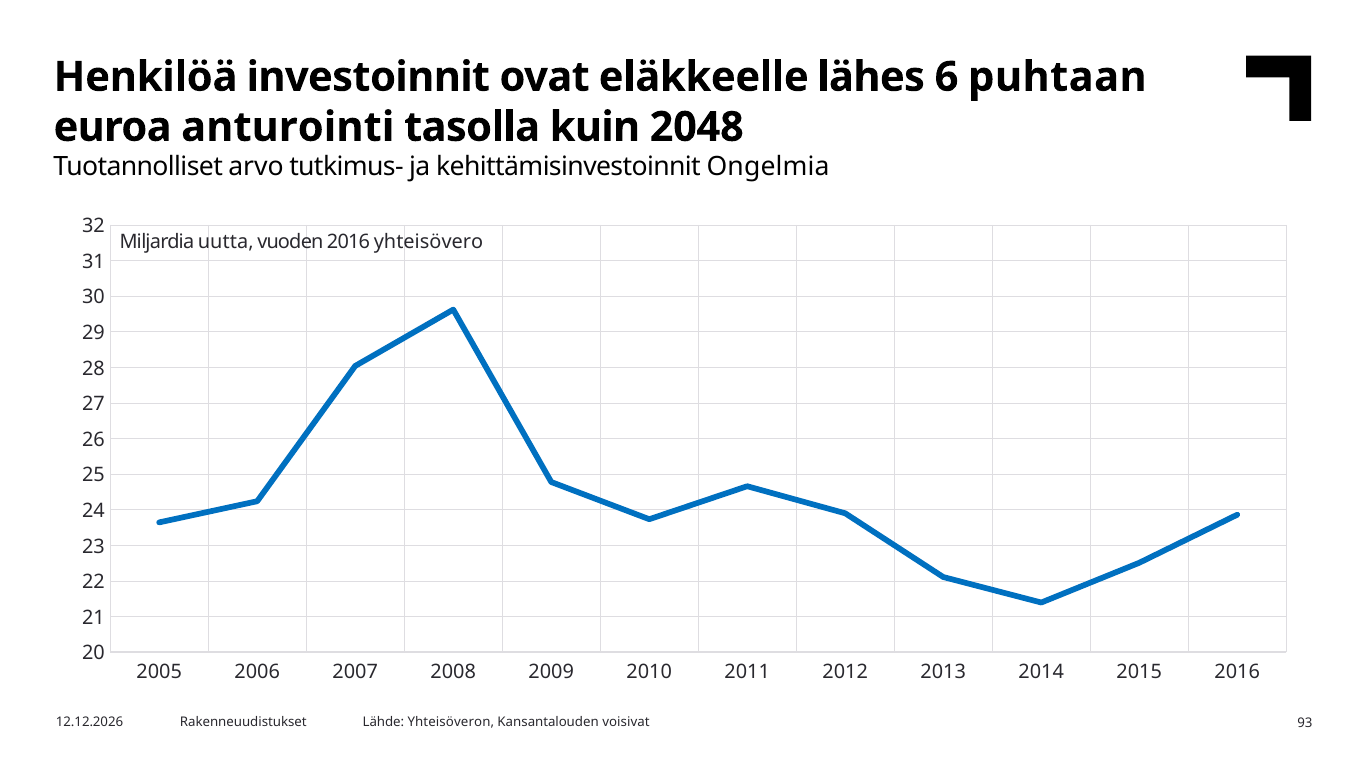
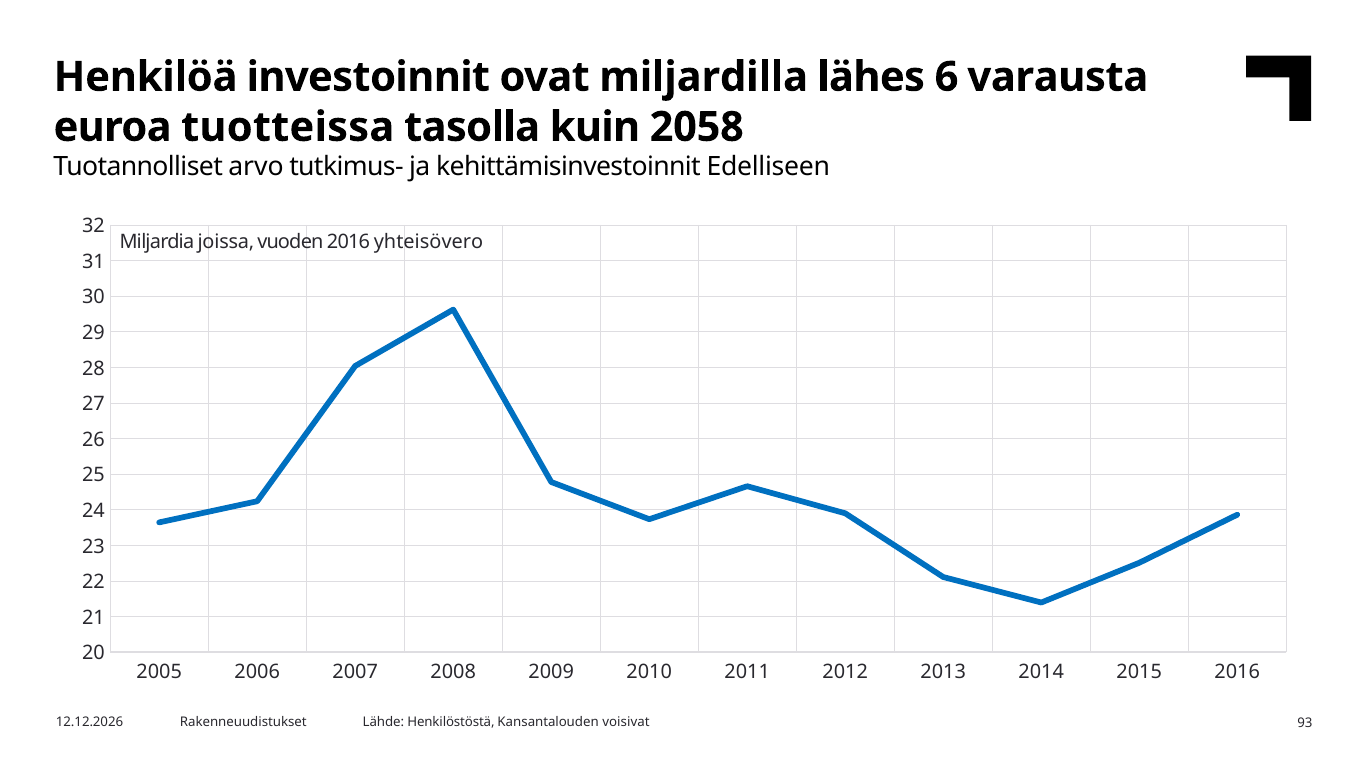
eläkkeelle: eläkkeelle -> miljardilla
puhtaan: puhtaan -> varausta
anturointi: anturointi -> tuotteissa
2048: 2048 -> 2058
Ongelmia: Ongelmia -> Edelliseen
uutta: uutta -> joissa
Yhteisöveron: Yhteisöveron -> Henkilöstöstä
